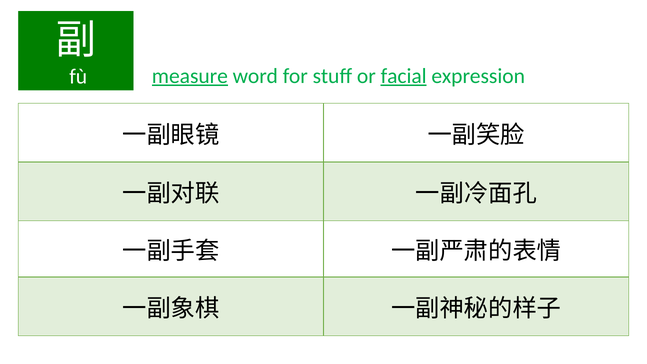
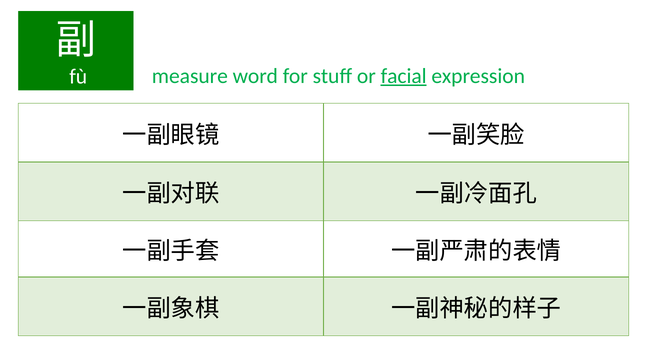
measure underline: present -> none
